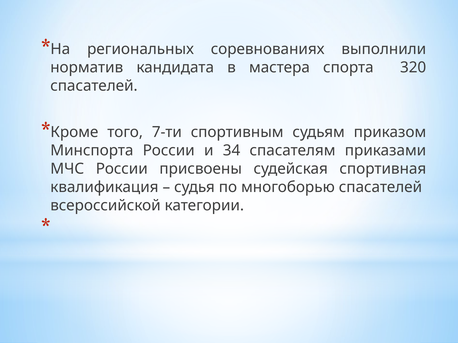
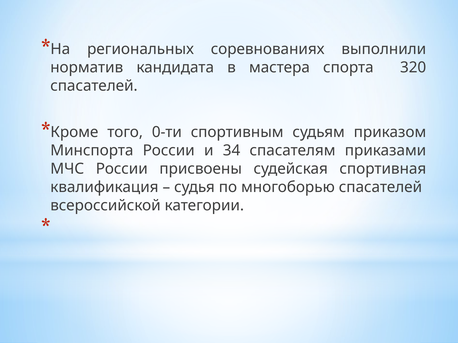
7-ти: 7-ти -> 0-ти
